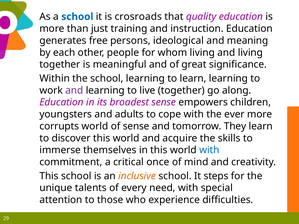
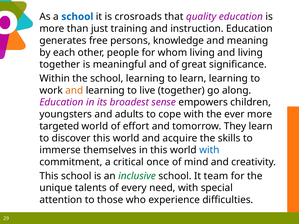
ideological: ideological -> knowledge
and at (74, 90) colour: purple -> orange
corrupts: corrupts -> targeted
of sense: sense -> effort
inclusive colour: orange -> green
steps: steps -> team
